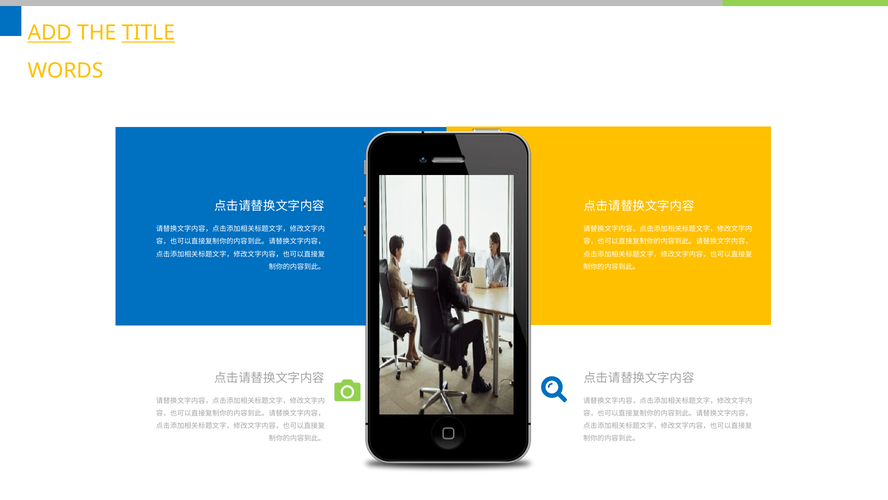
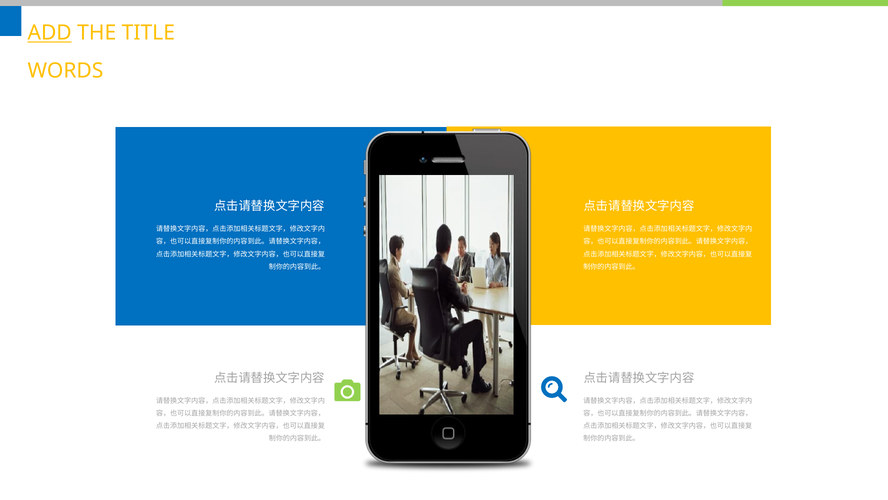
TITLE underline: present -> none
